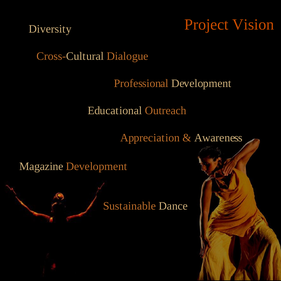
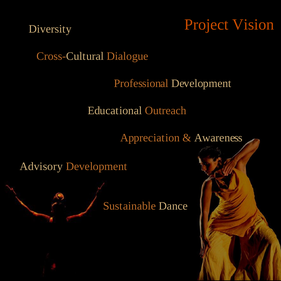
Magazine: Magazine -> Advisory
